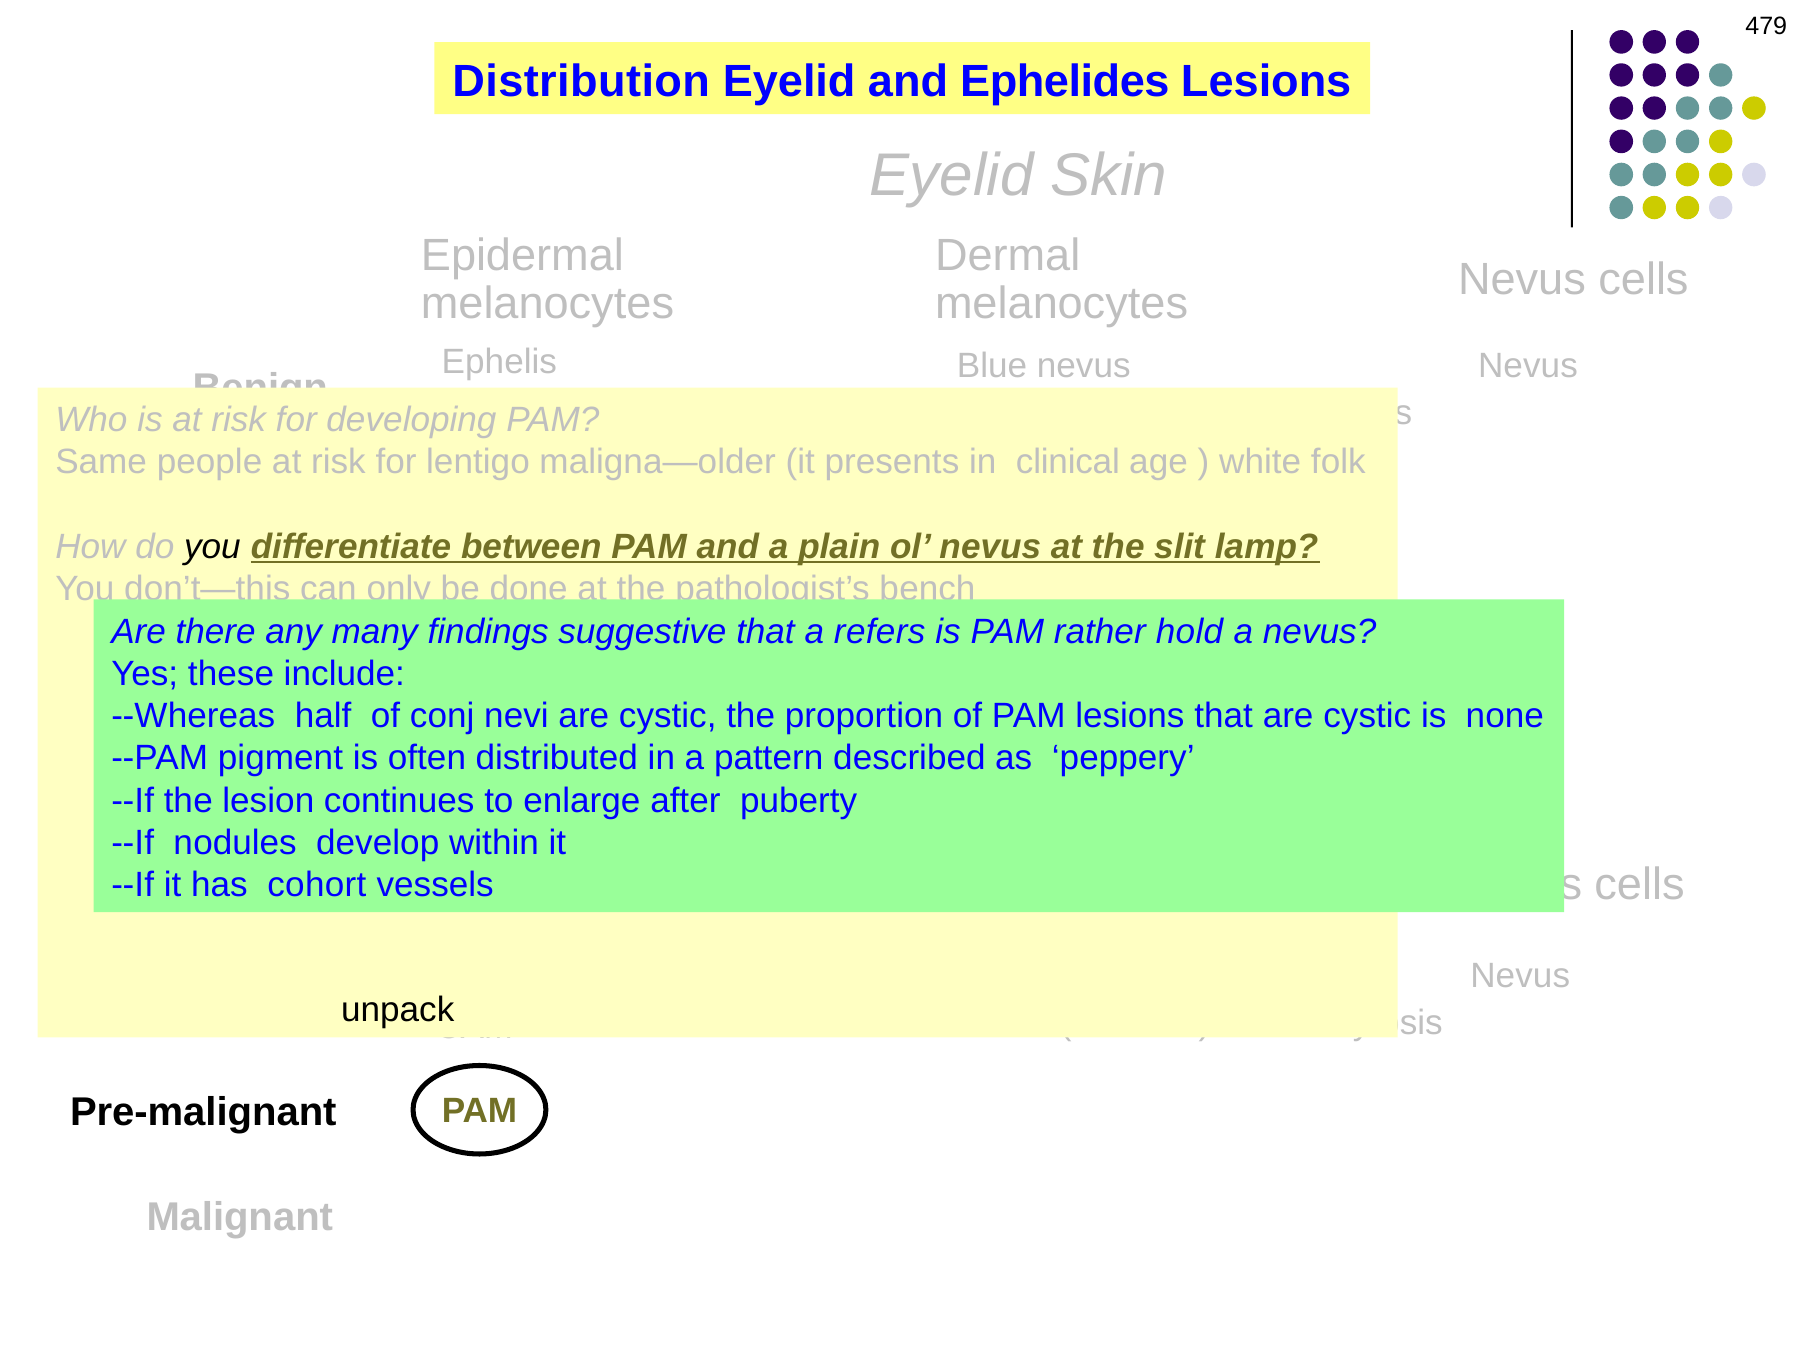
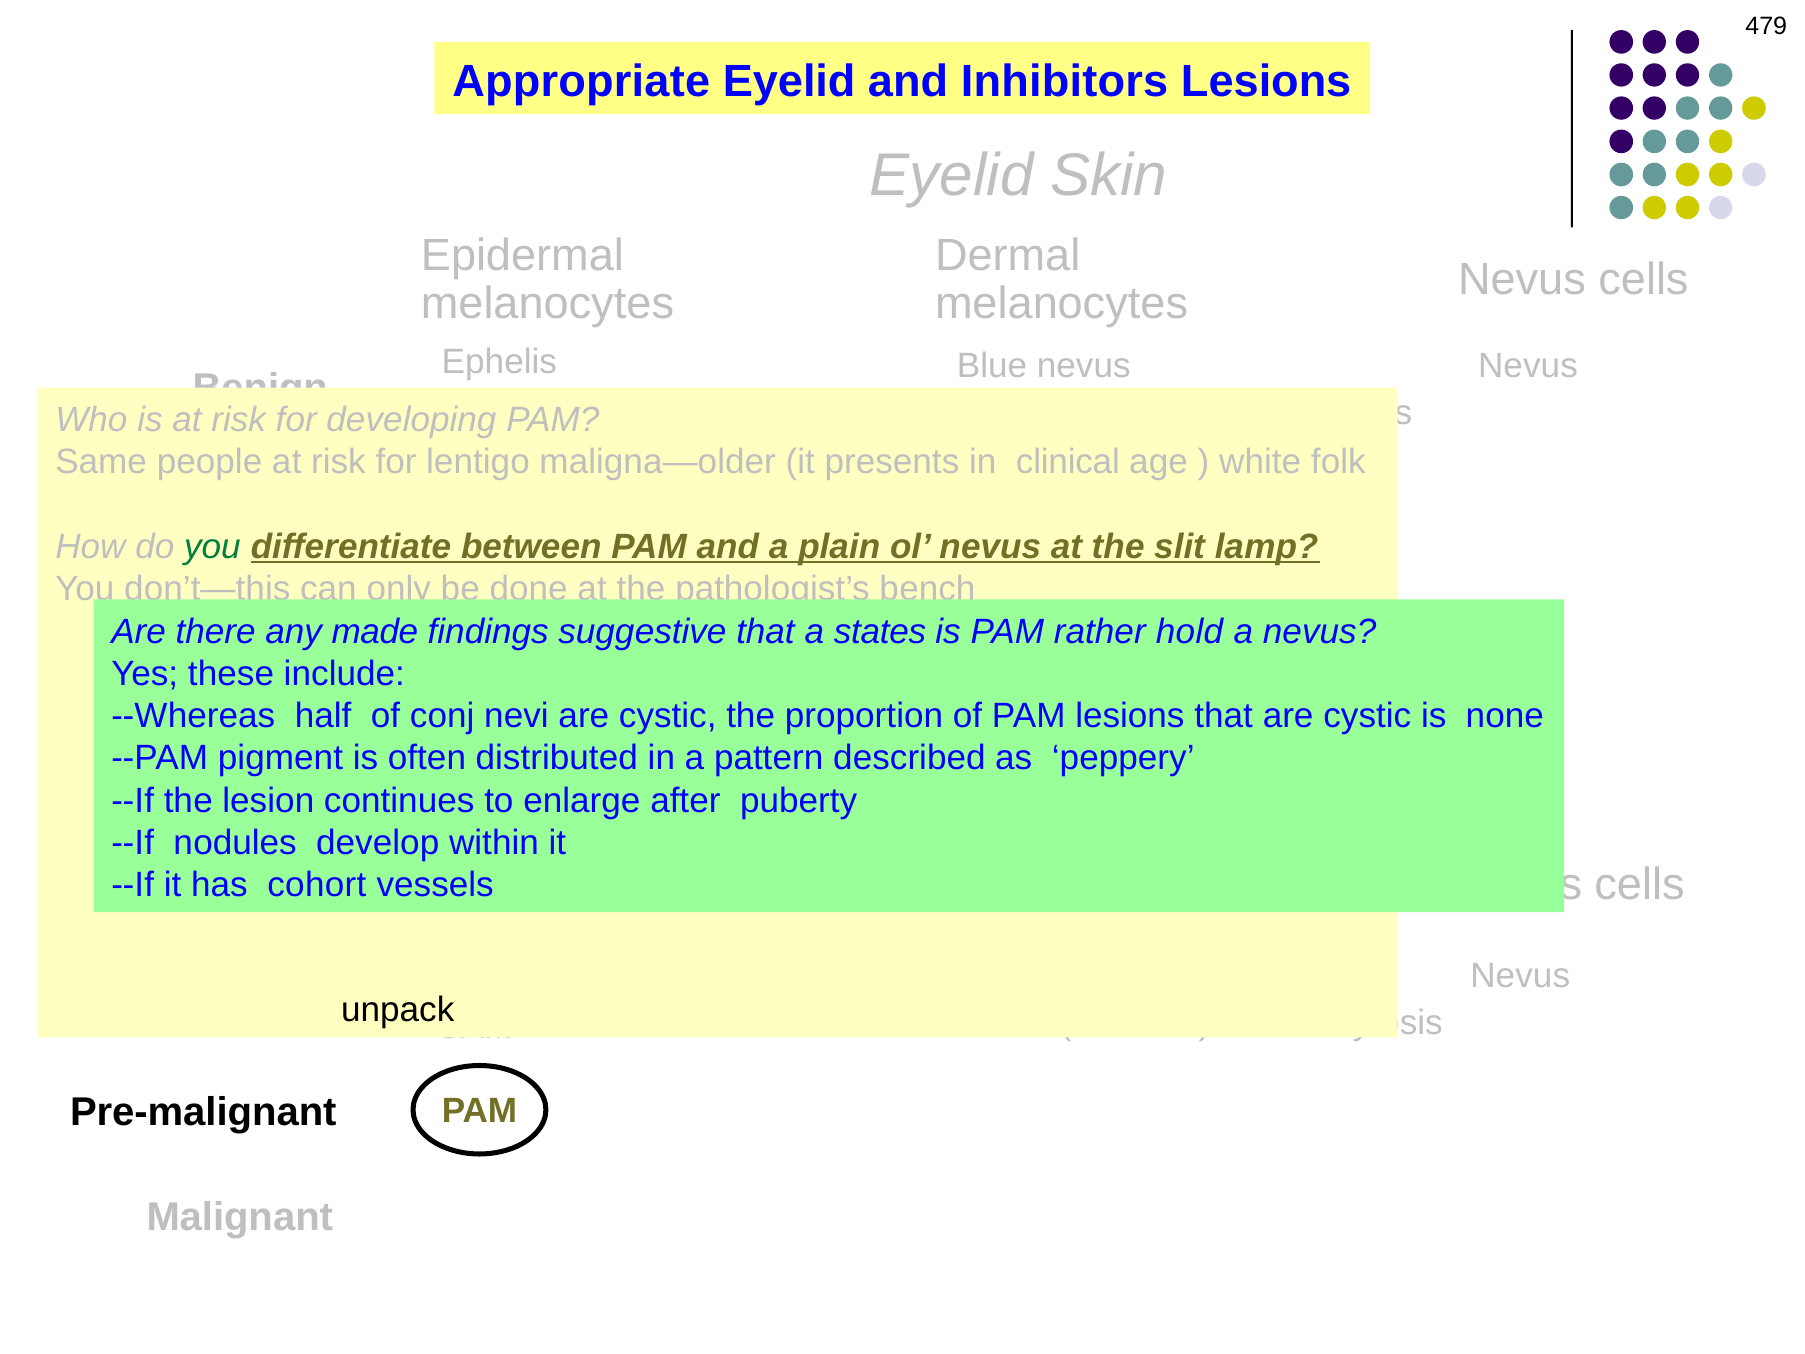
Distribution: Distribution -> Appropriate
Ephelides: Ephelides -> Inhibitors
you at (212, 546) colour: black -> green
many: many -> made
refers: refers -> states
